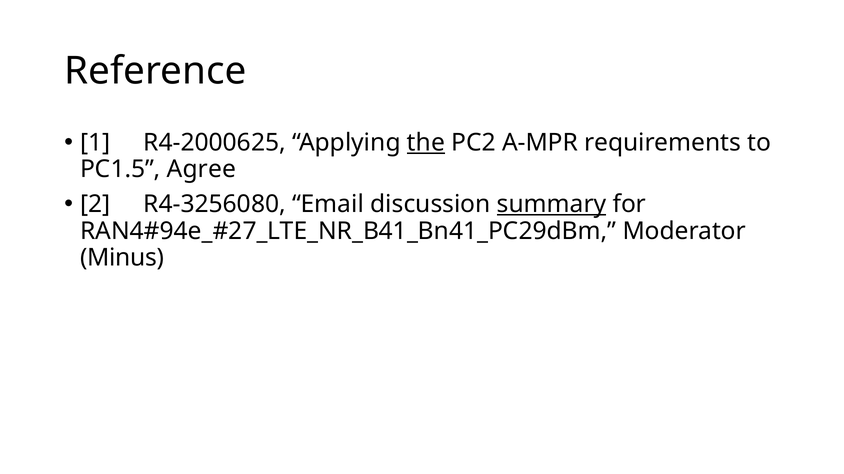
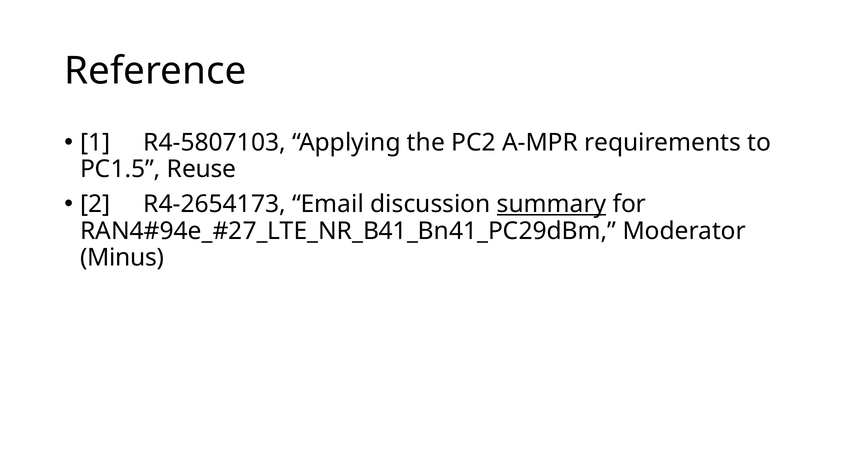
R4-2000625: R4-2000625 -> R4-5807103
the underline: present -> none
Agree: Agree -> Reuse
R4-3256080: R4-3256080 -> R4-2654173
